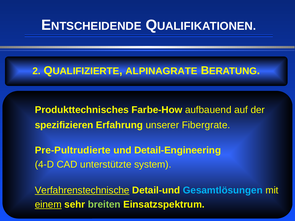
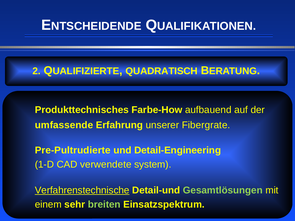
ALPINAGRATE: ALPINAGRATE -> QUADRATISCH
spezifizieren: spezifizieren -> umfassende
4-D: 4-D -> 1-D
unterstützte: unterstützte -> verwendete
Gesamtlösungen colour: light blue -> light green
einem underline: present -> none
